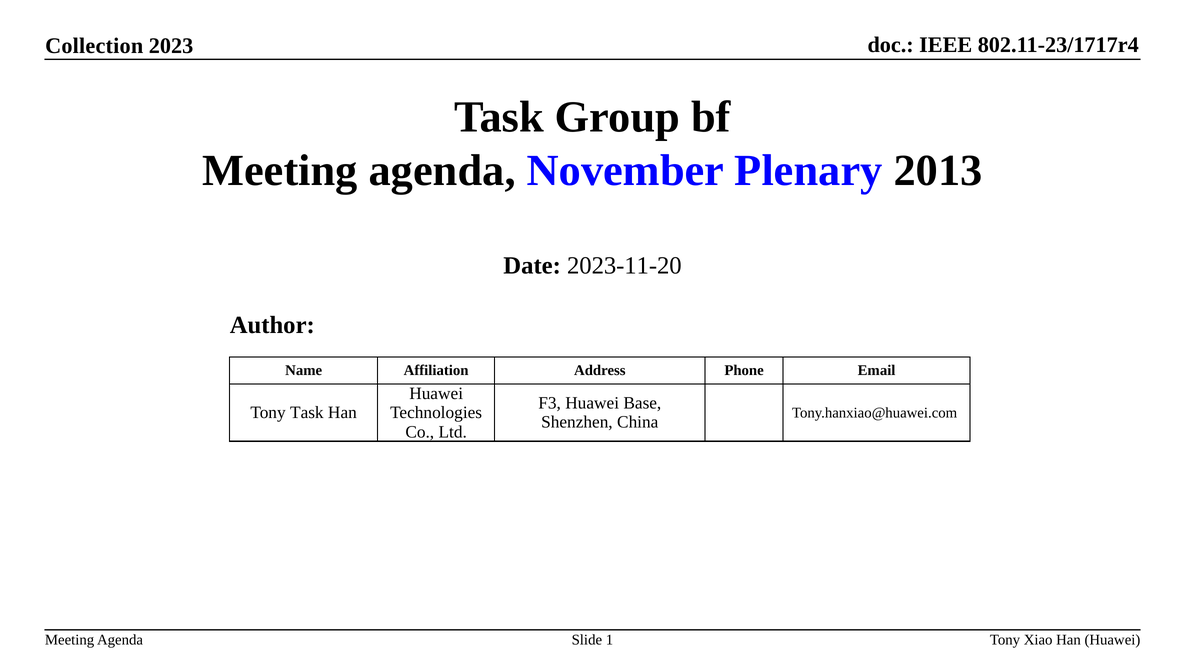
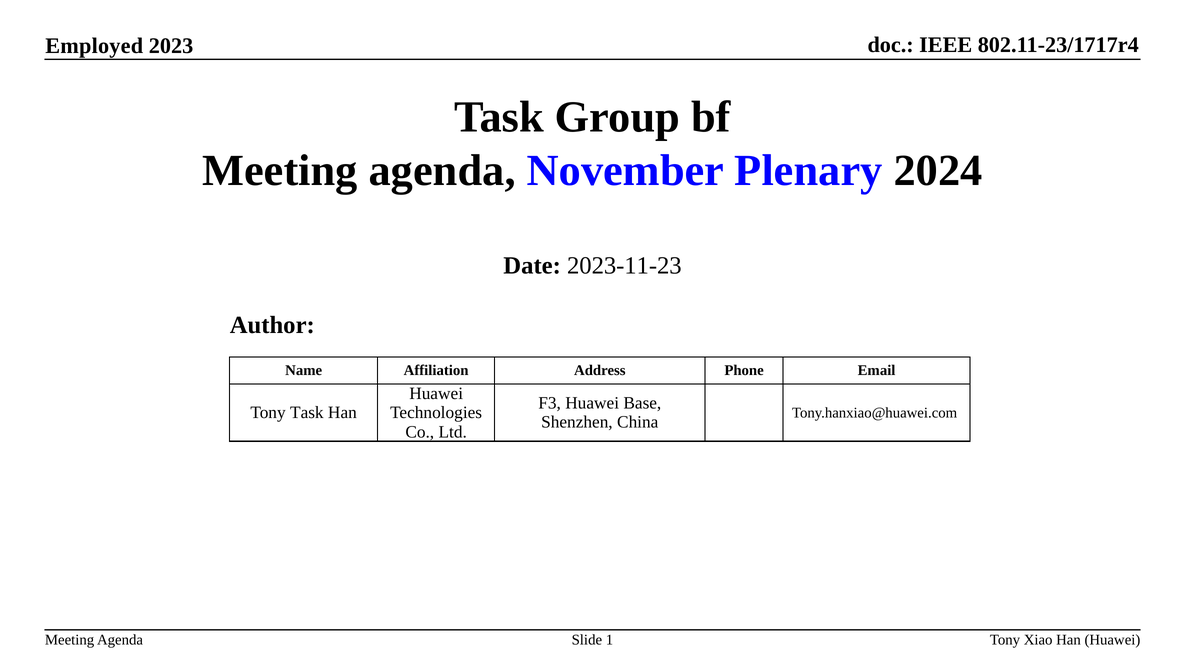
Collection: Collection -> Employed
2013: 2013 -> 2024
2023-11-20: 2023-11-20 -> 2023-11-23
